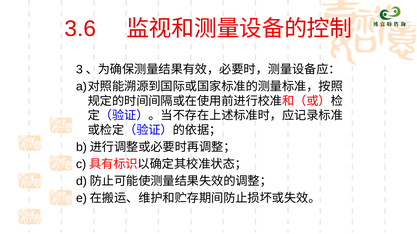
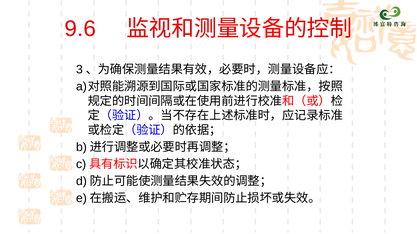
3.6: 3.6 -> 9.6
